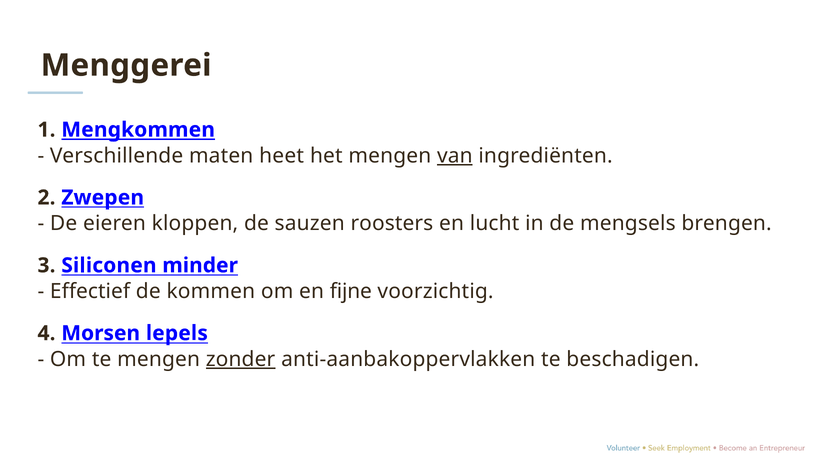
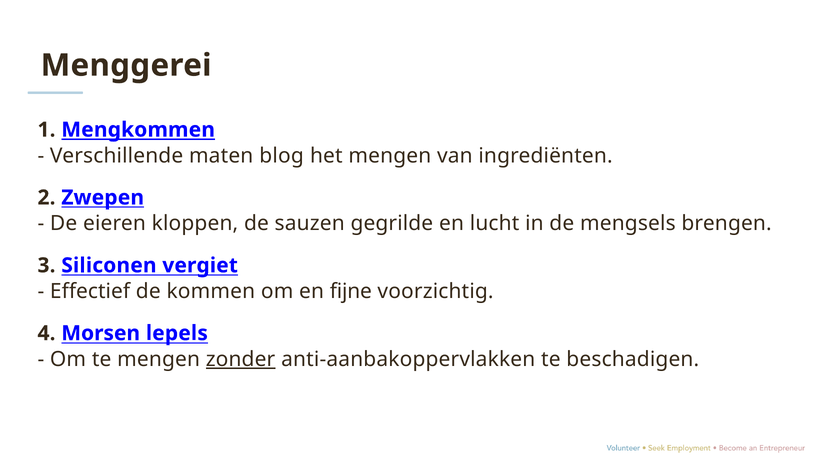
heet: heet -> blog
van underline: present -> none
roosters: roosters -> gegrilde
minder: minder -> vergiet
